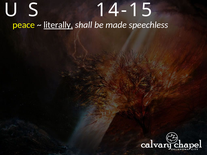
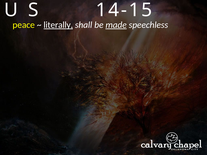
made underline: none -> present
